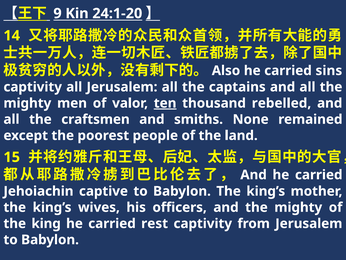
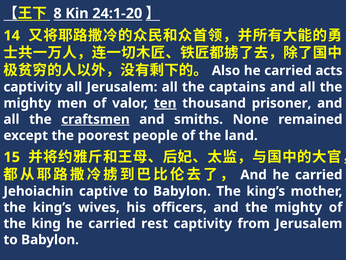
9: 9 -> 8
sins: sins -> acts
rebelled: rebelled -> prisoner
craftsmen underline: none -> present
